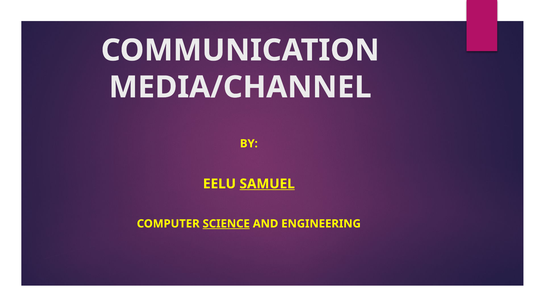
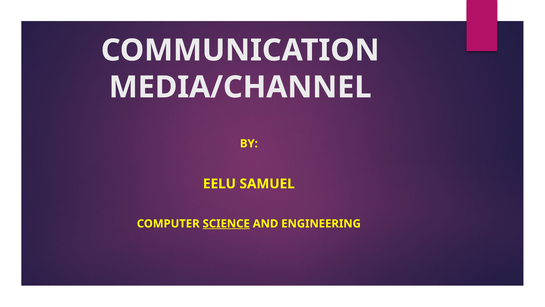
SAMUEL underline: present -> none
